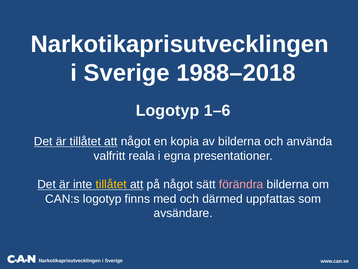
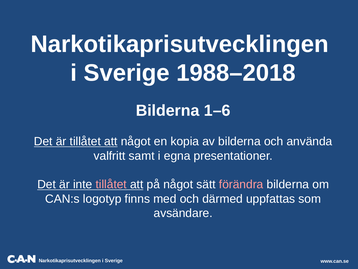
Logotyp at (168, 111): Logotyp -> Bilderna
reala: reala -> samt
tillåtet at (111, 184) colour: yellow -> pink
